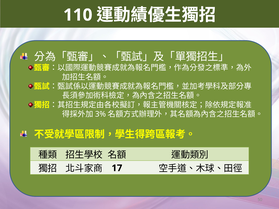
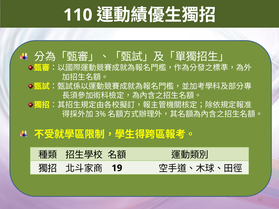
17: 17 -> 19
